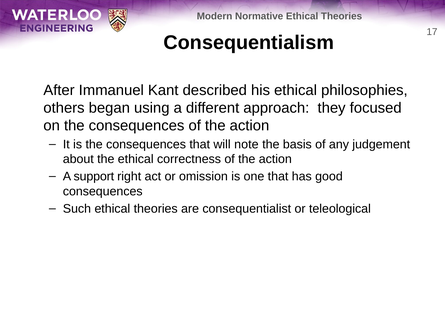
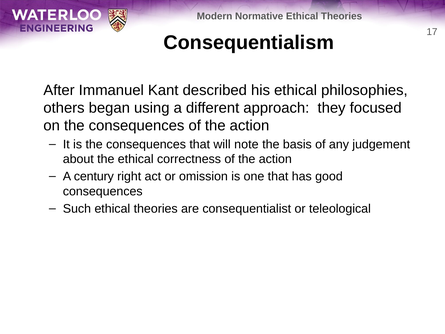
support: support -> century
